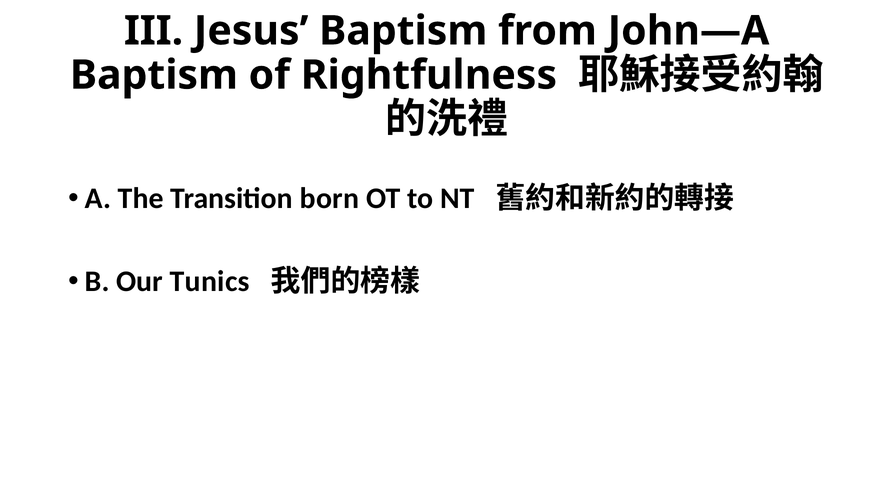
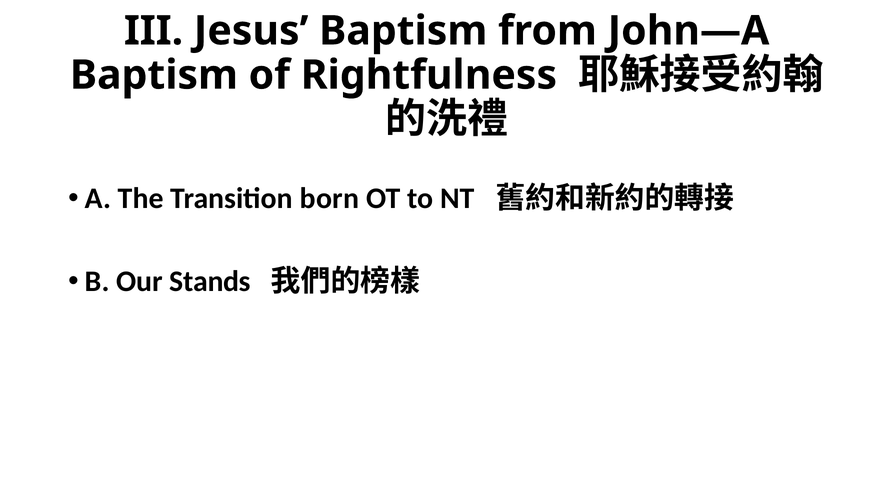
Tunics: Tunics -> Stands
